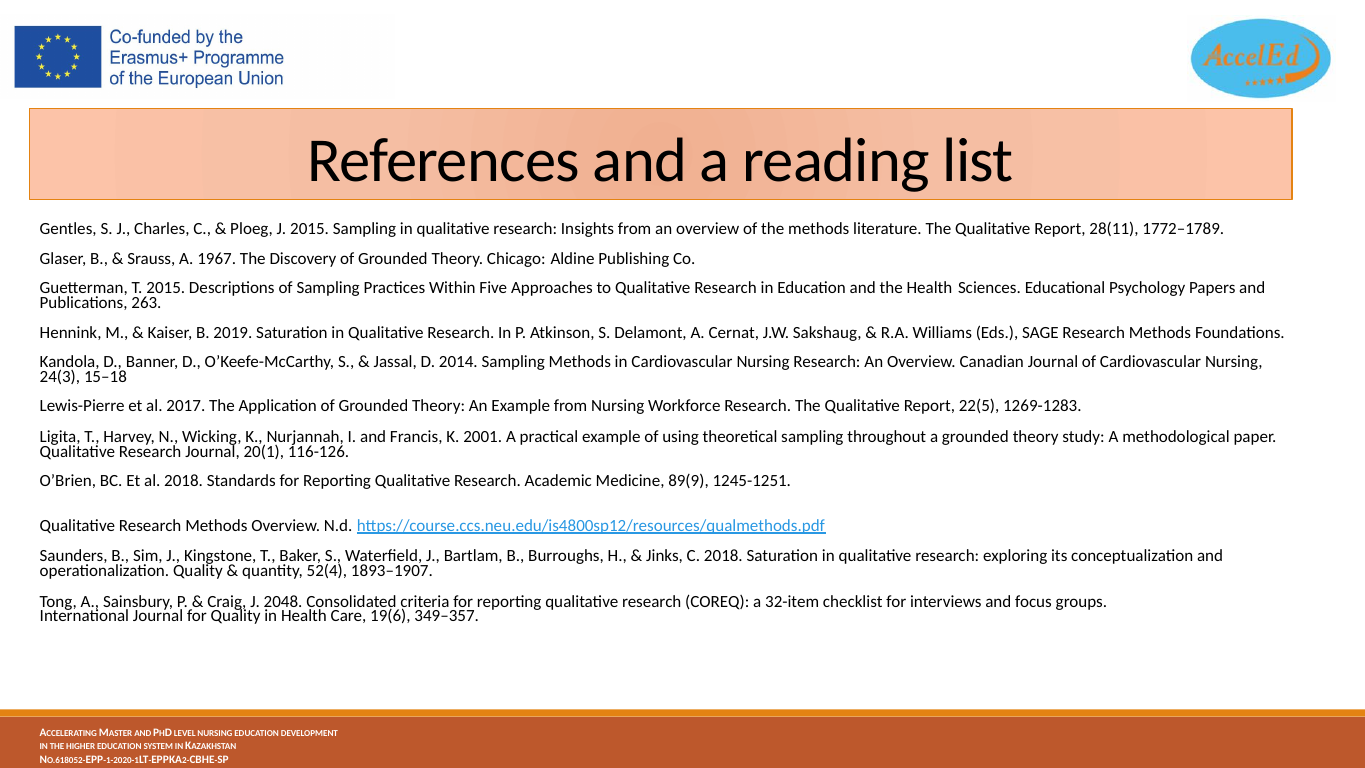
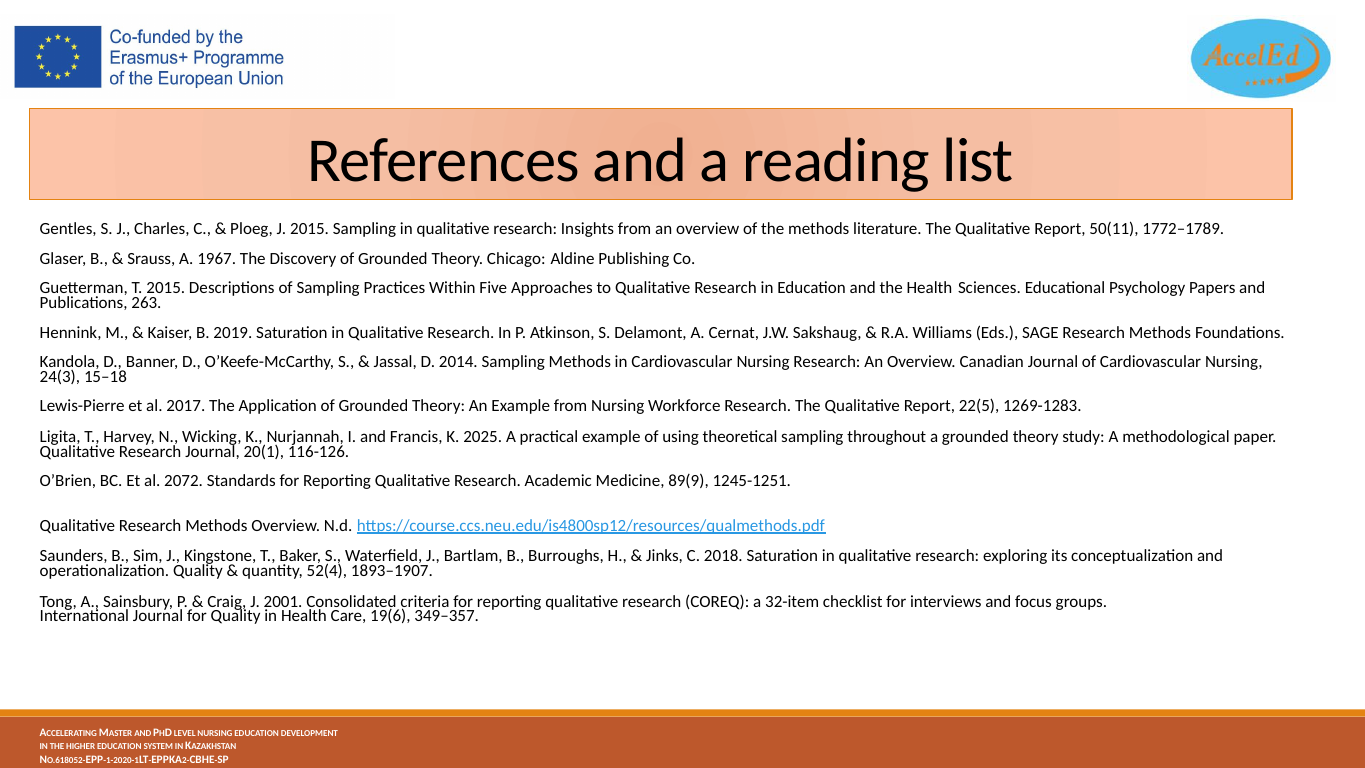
28(11: 28(11 -> 50(11
2001: 2001 -> 2025
al 2018: 2018 -> 2072
2048: 2048 -> 2001
